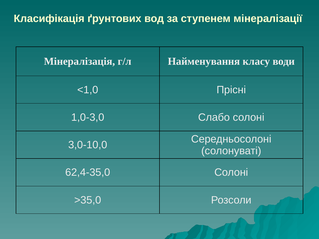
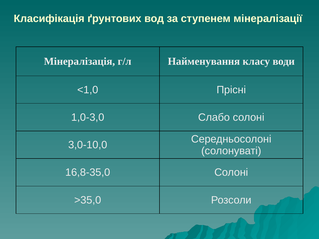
62,4-35,0: 62,4-35,0 -> 16,8-35,0
